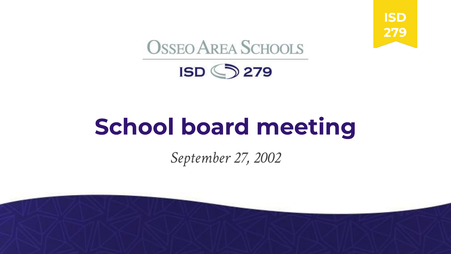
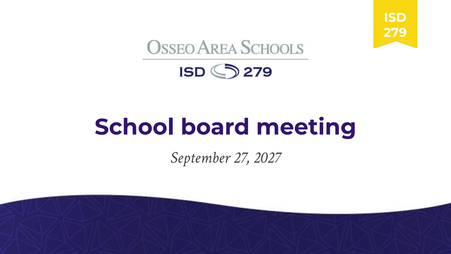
2002: 2002 -> 2027
